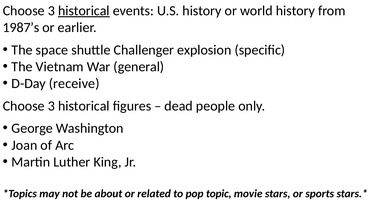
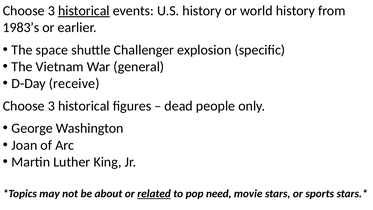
1987’s: 1987’s -> 1983’s
related underline: none -> present
topic: topic -> need
